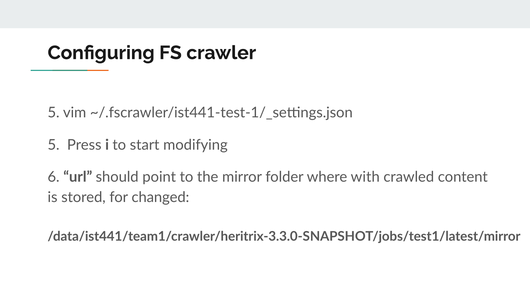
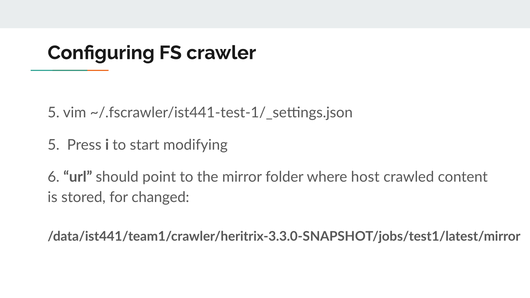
with: with -> host
